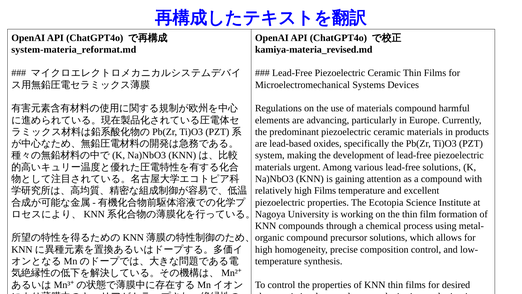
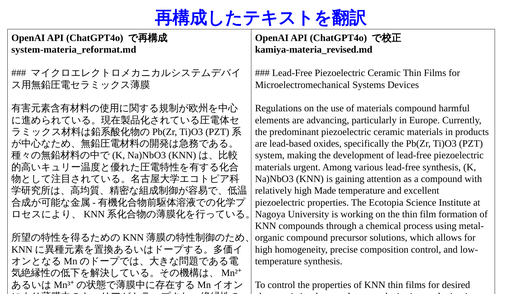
lead-free solutions: solutions -> synthesis
high Films: Films -> Made
